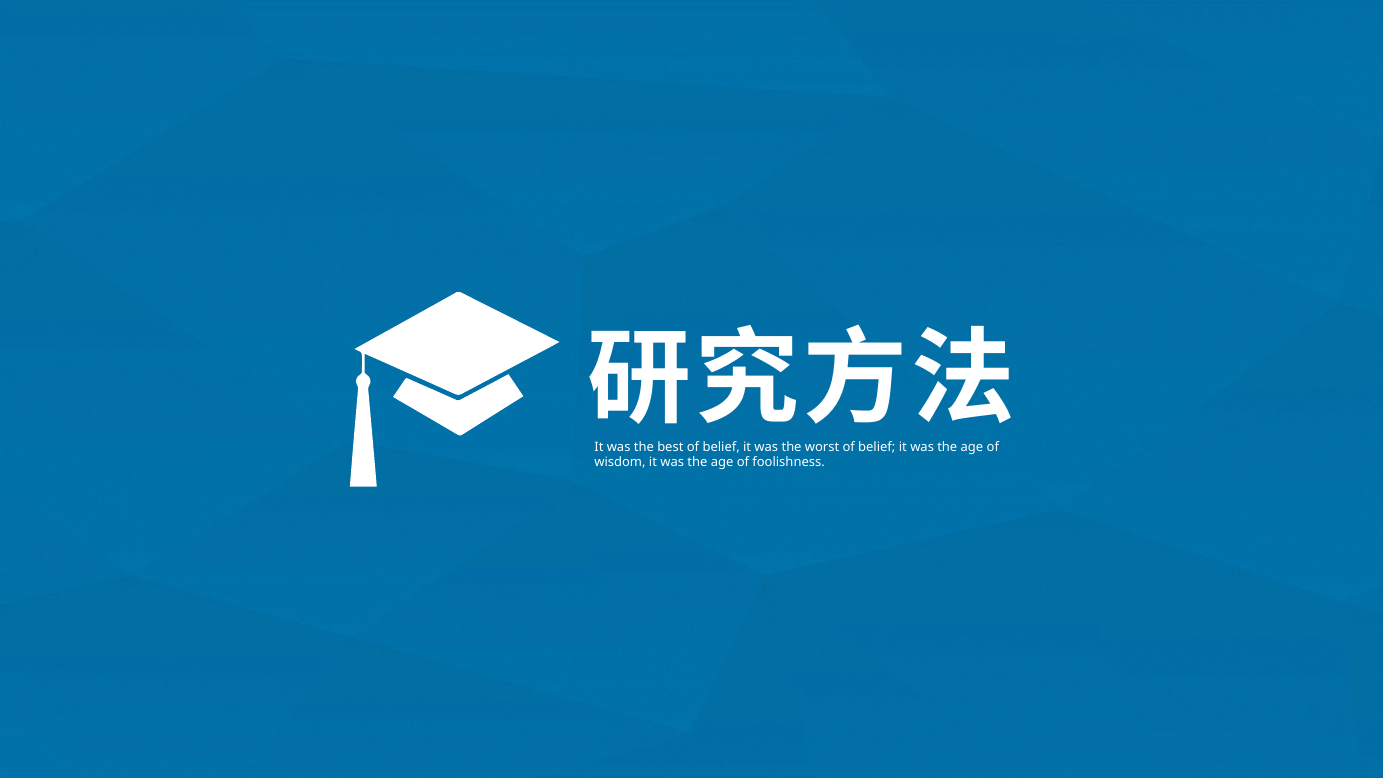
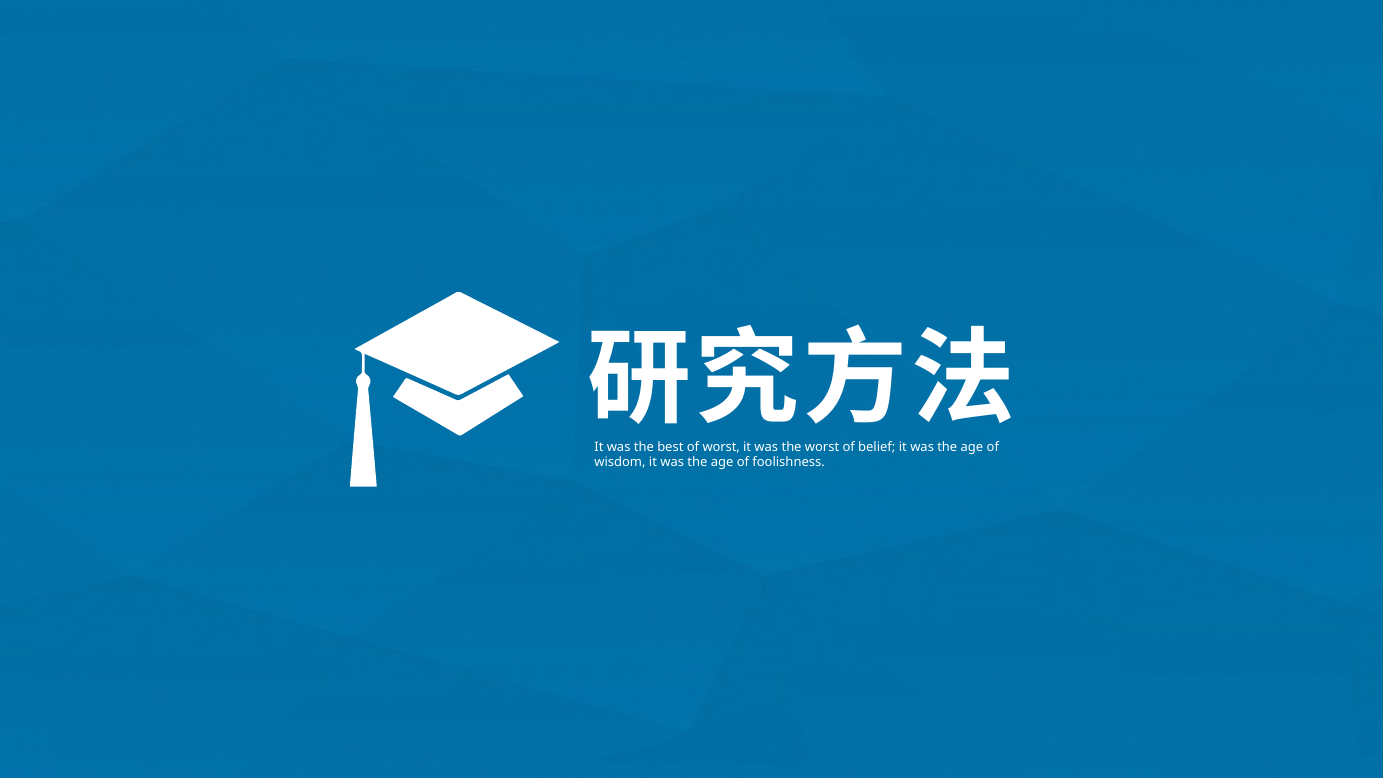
best of belief: belief -> worst
